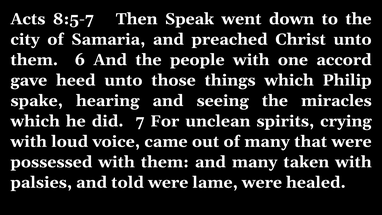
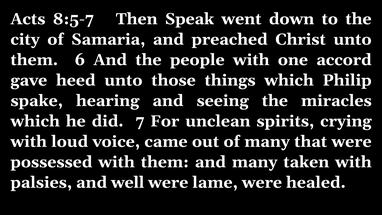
told: told -> well
